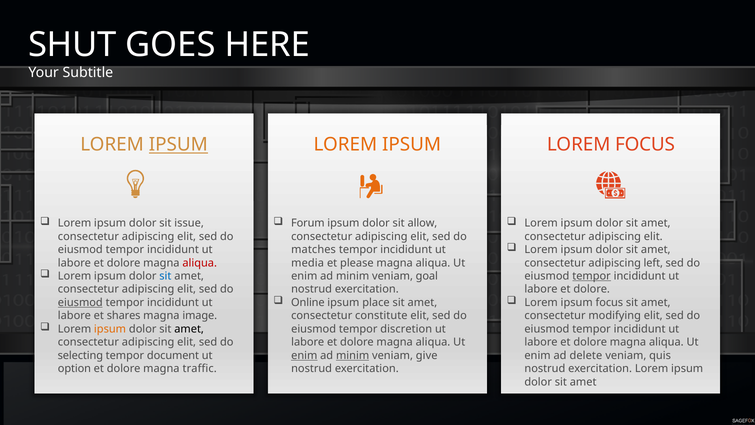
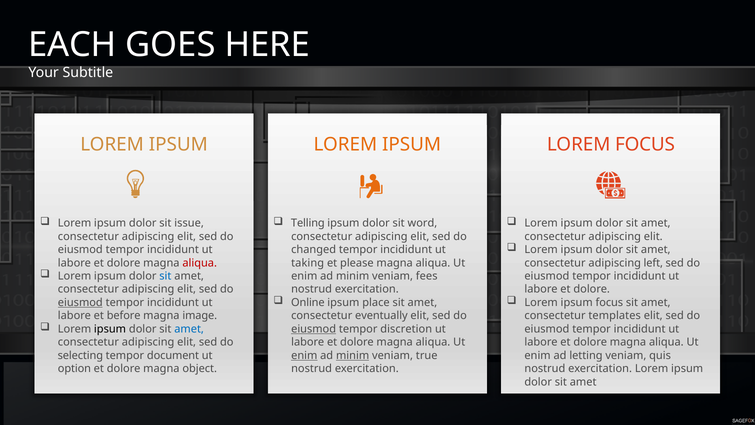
SHUT: SHUT -> EACH
IPSUM at (178, 145) underline: present -> none
Forum: Forum -> Telling
allow: allow -> word
matches: matches -> changed
media: media -> taking
goal: goal -> fees
tempor at (592, 276) underline: present -> none
shares: shares -> before
constitute: constitute -> eventually
modifying: modifying -> templates
ipsum at (110, 329) colour: orange -> black
amet at (189, 329) colour: black -> blue
eiusmod at (314, 329) underline: none -> present
give: give -> true
delete: delete -> letting
traffic: traffic -> object
